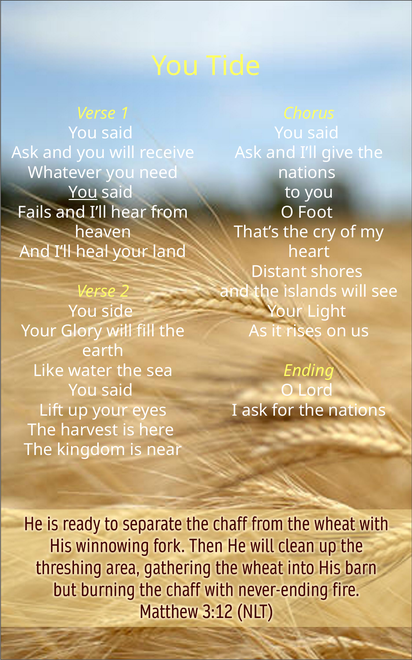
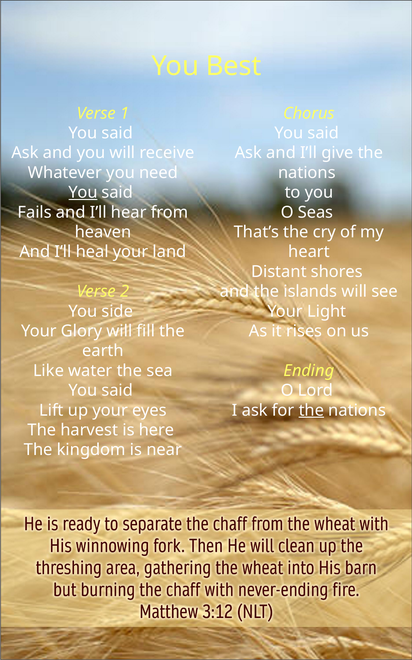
Tide: Tide -> Best
Foot: Foot -> Seas
the at (311, 410) underline: none -> present
